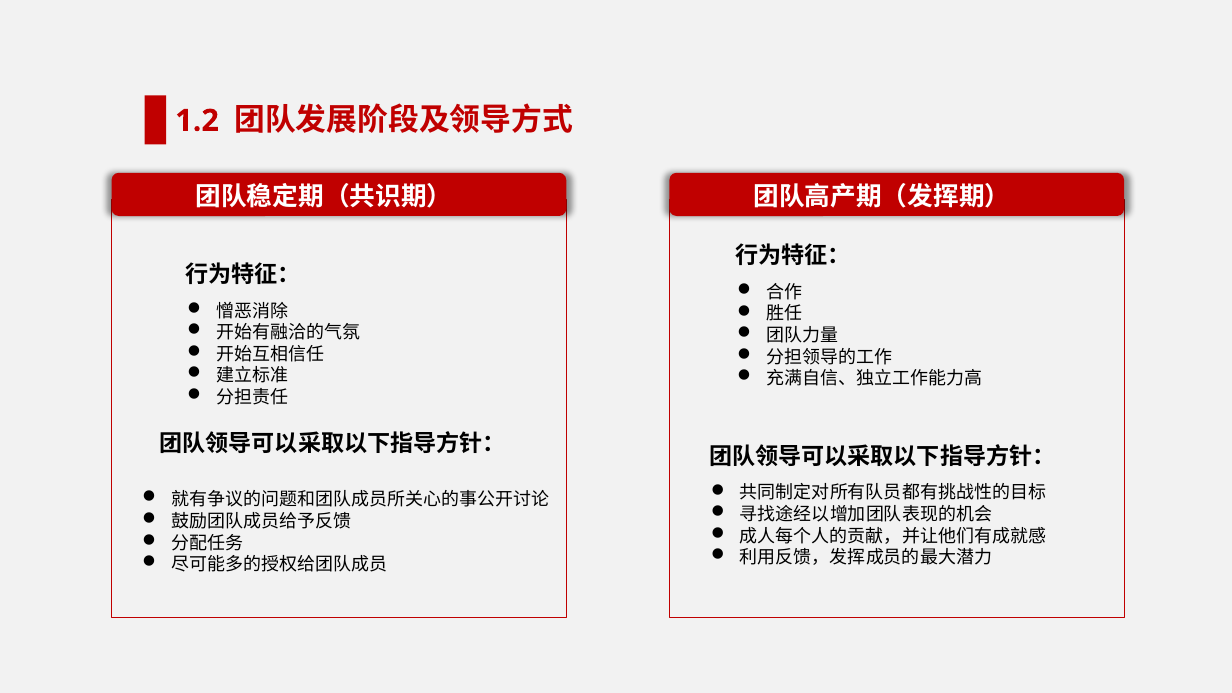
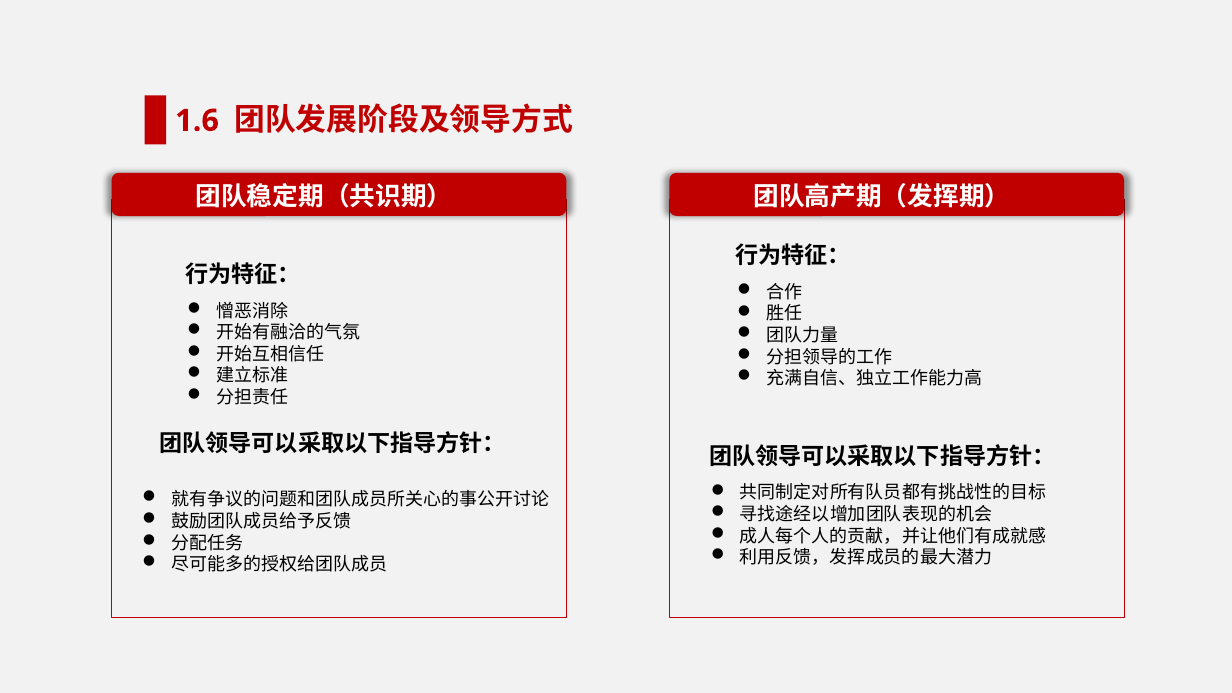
1.2: 1.2 -> 1.6
